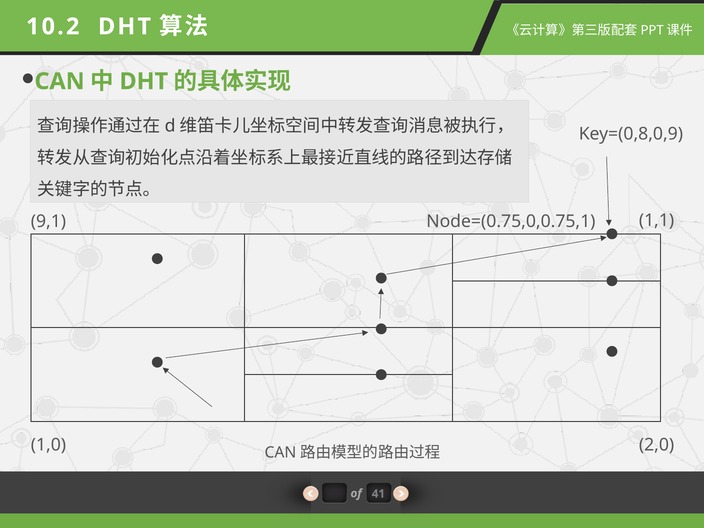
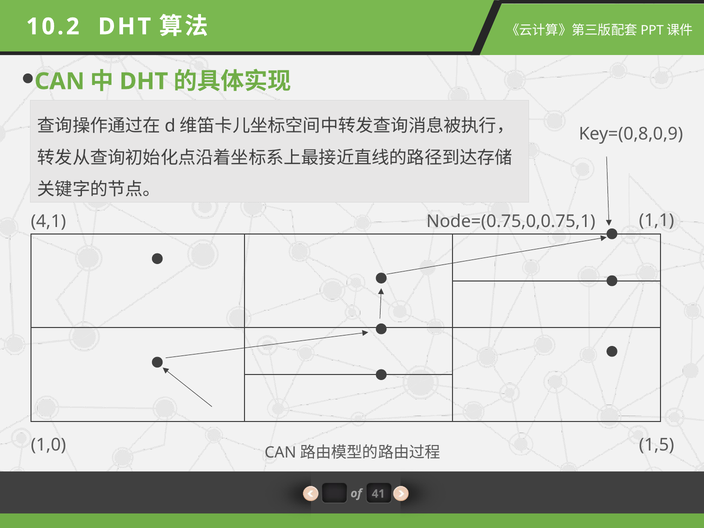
9,1: 9,1 -> 4,1
2,0: 2,0 -> 1,5
